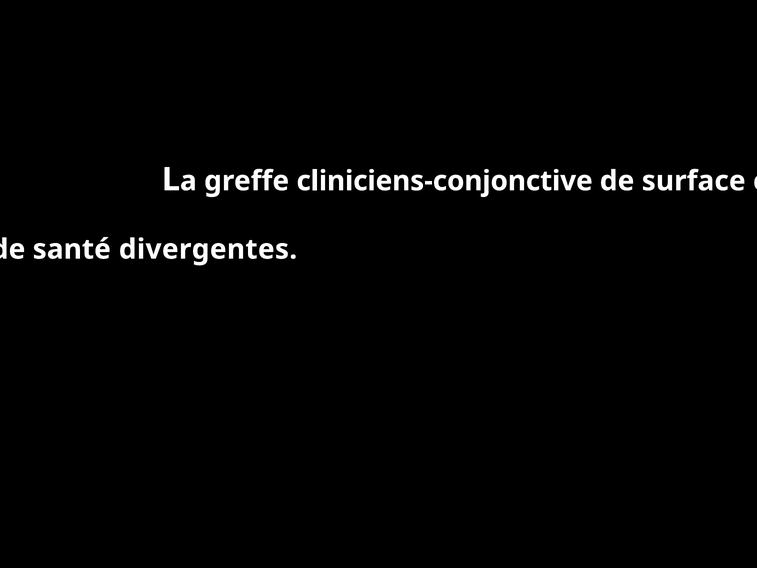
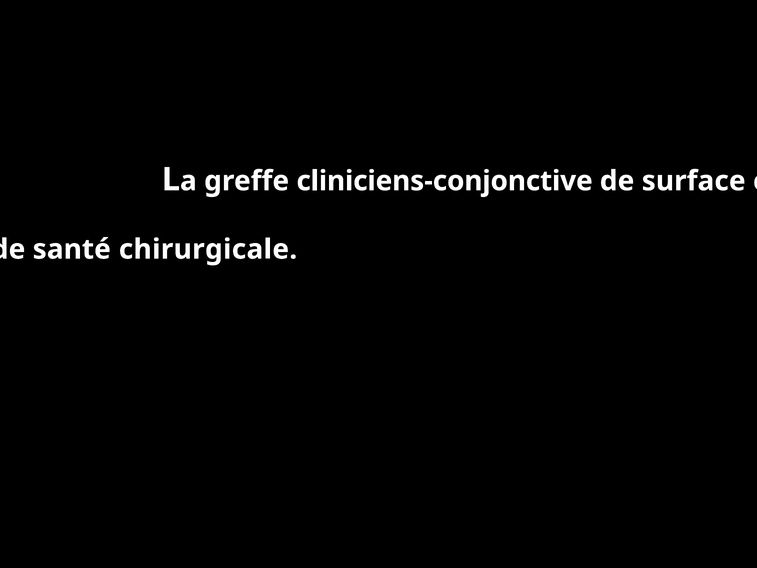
divergentes: divergentes -> chirurgicale
